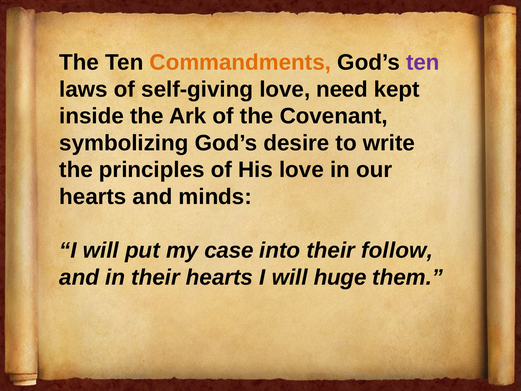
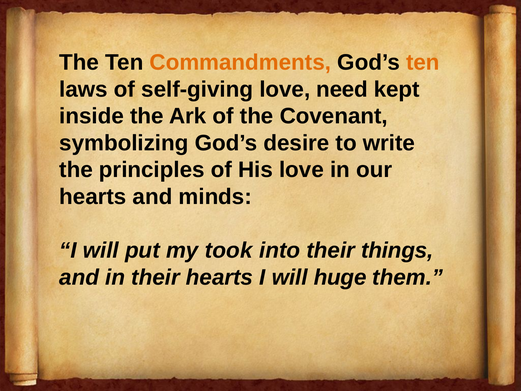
ten at (423, 62) colour: purple -> orange
case: case -> took
follow: follow -> things
